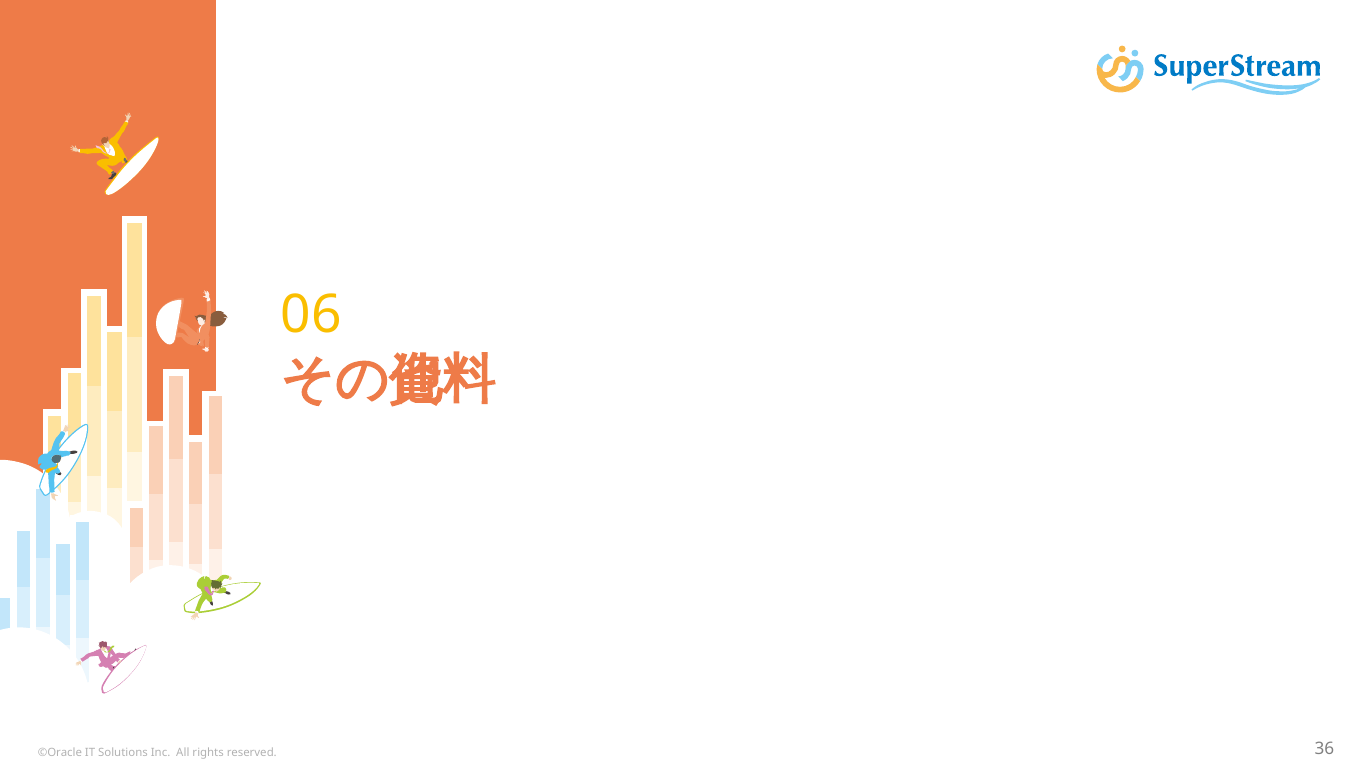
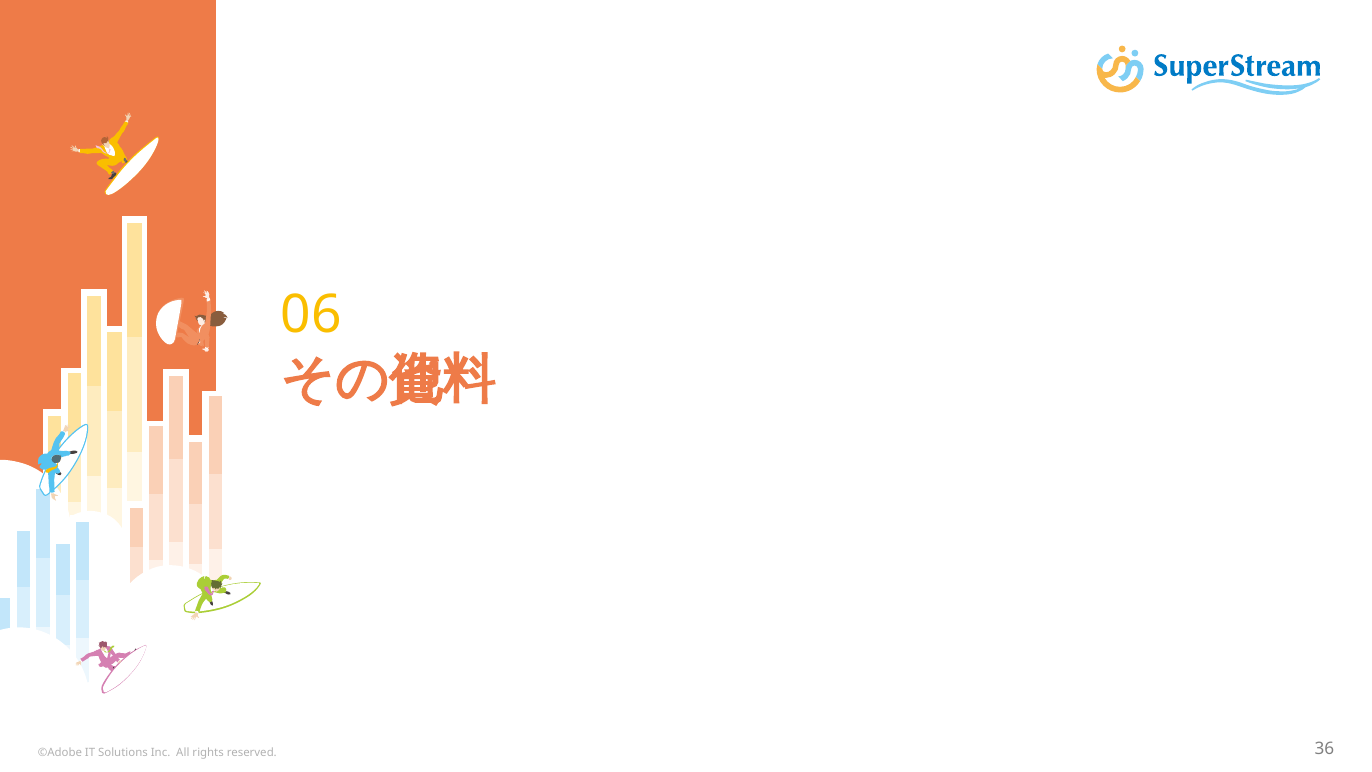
©Oracle: ©Oracle -> ©Adobe
